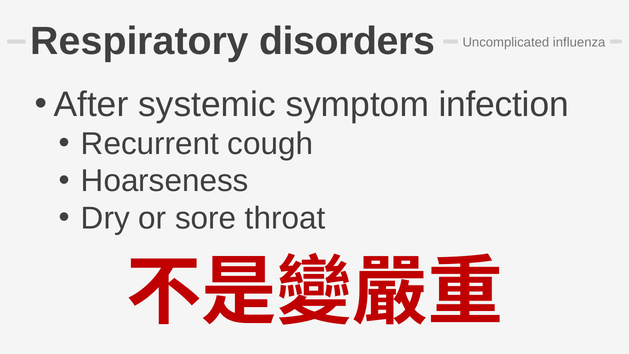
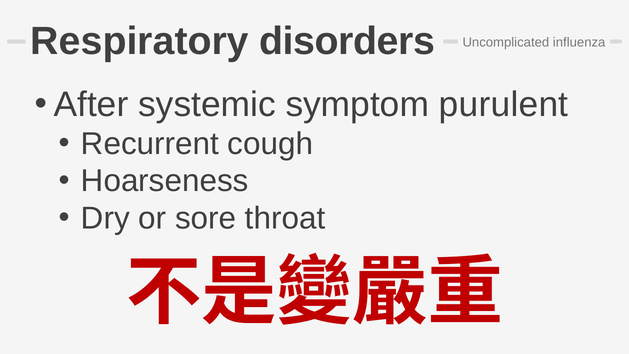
infection: infection -> purulent
